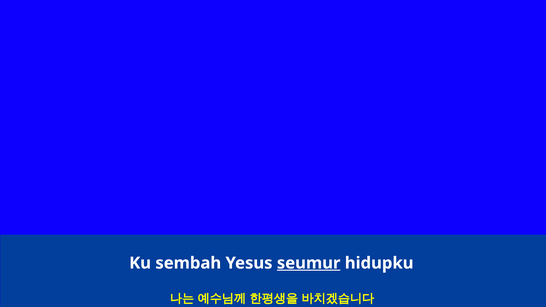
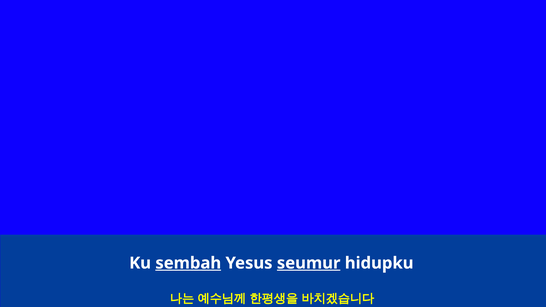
sembah underline: none -> present
